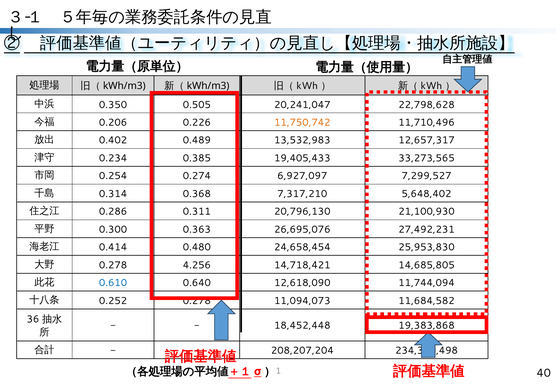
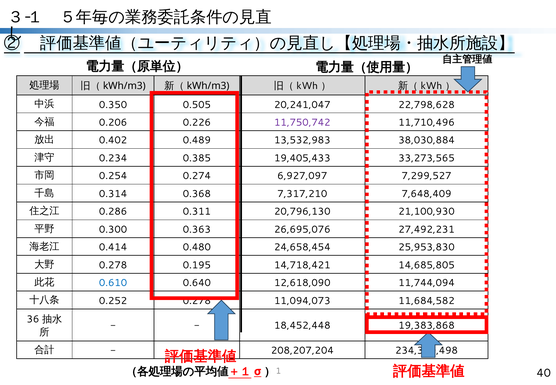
11,750,742 colour: orange -> purple
12,657,317: 12,657,317 -> 38,030,884
5,648,402: 5,648,402 -> 7,648,409
4.256: 4.256 -> 0.195
